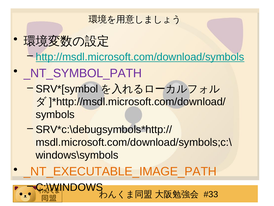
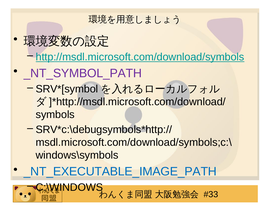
_NT_EXECUTABLE_IMAGE_PATH colour: orange -> blue
